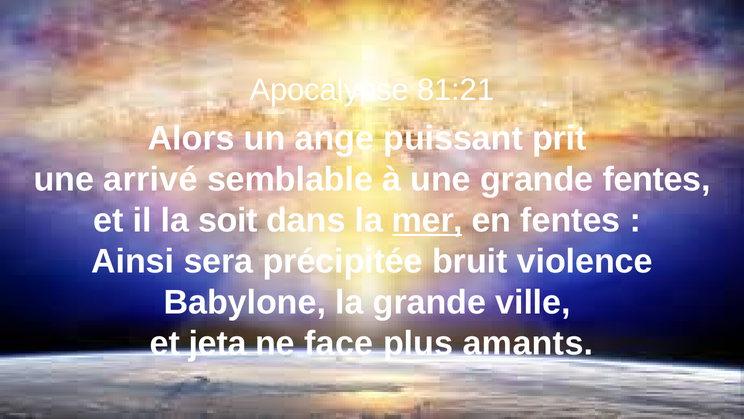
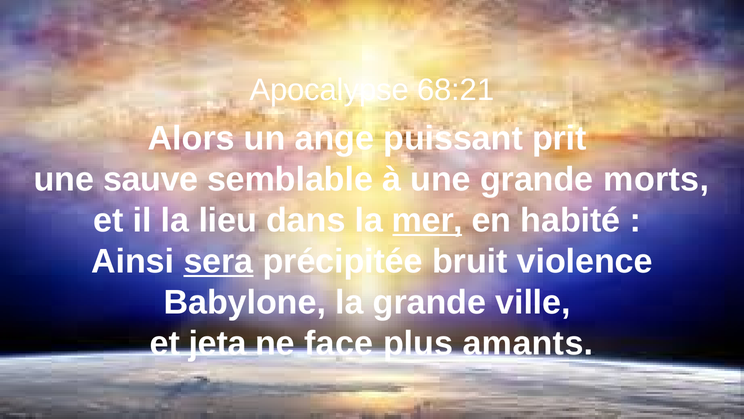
81:21: 81:21 -> 68:21
arrivé: arrivé -> sauve
grande fentes: fentes -> morts
soit: soit -> lieu
en fentes: fentes -> habité
sera underline: none -> present
